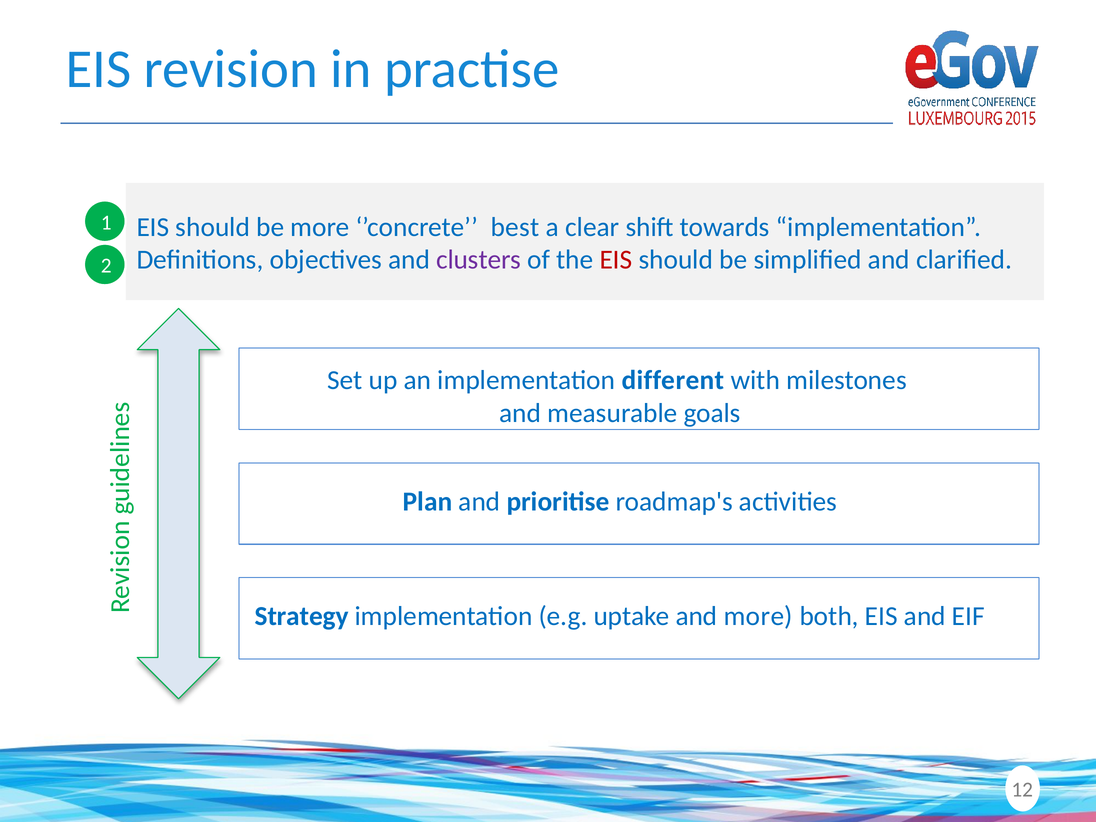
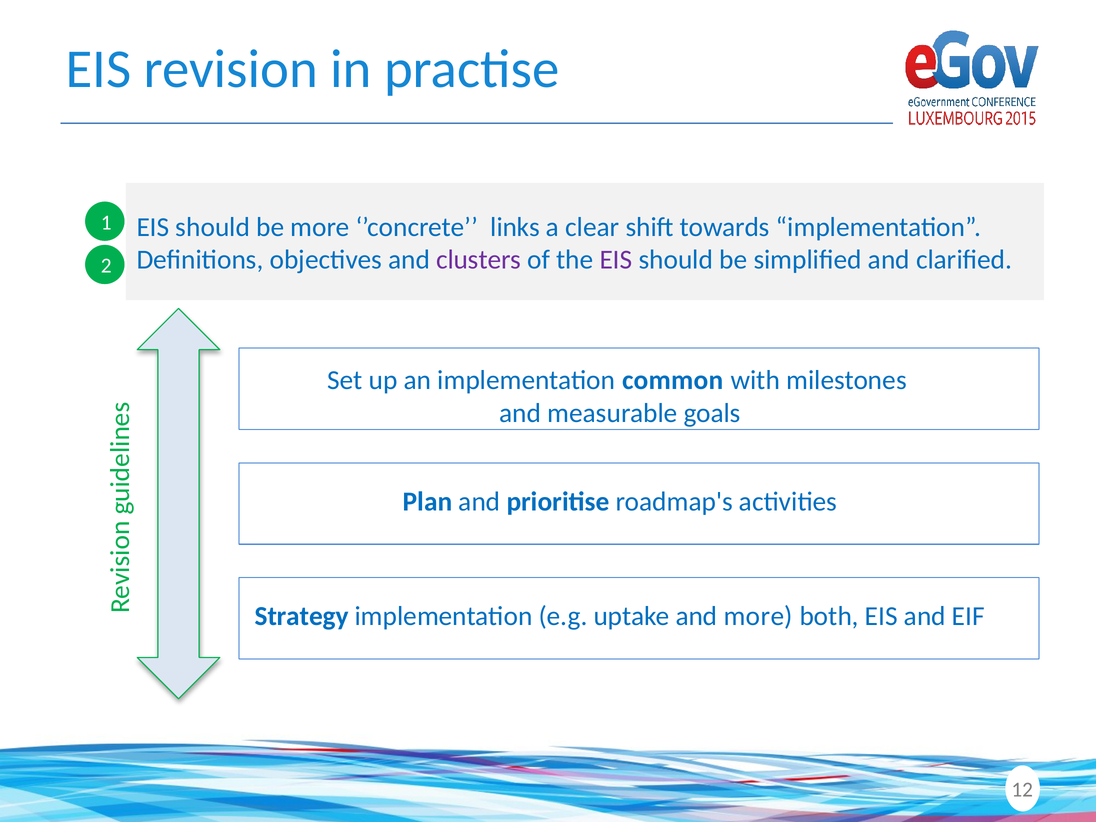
best: best -> links
EIS at (616, 260) colour: red -> purple
different: different -> common
